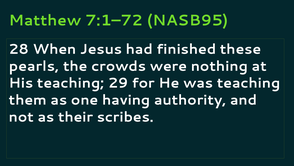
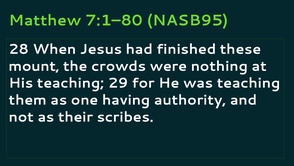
7:1–72: 7:1–72 -> 7:1–80
pearls: pearls -> mount
